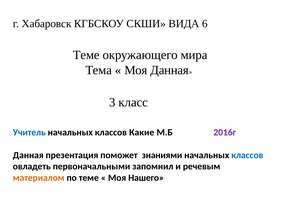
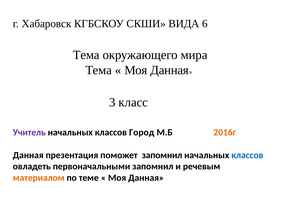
Теме at (86, 55): Теме -> Тема
Учитель colour: blue -> purple
Какие: Какие -> Город
2016г colour: purple -> orange
поможет знаниями: знаниями -> запомнил
Нашего at (146, 178): Нашего -> Данная
